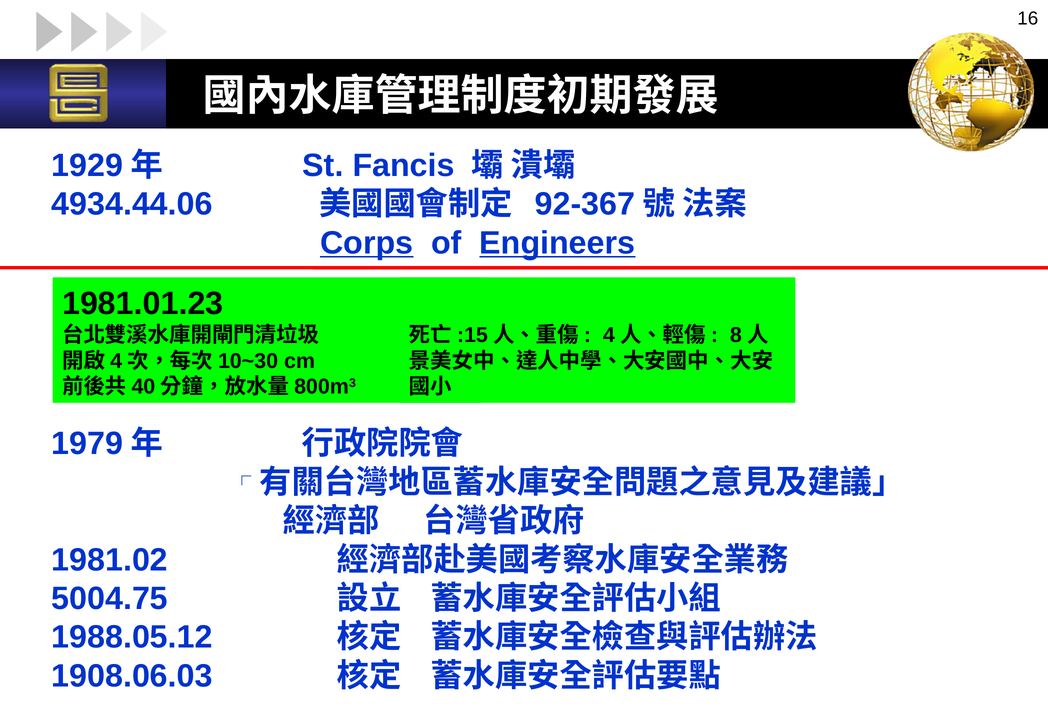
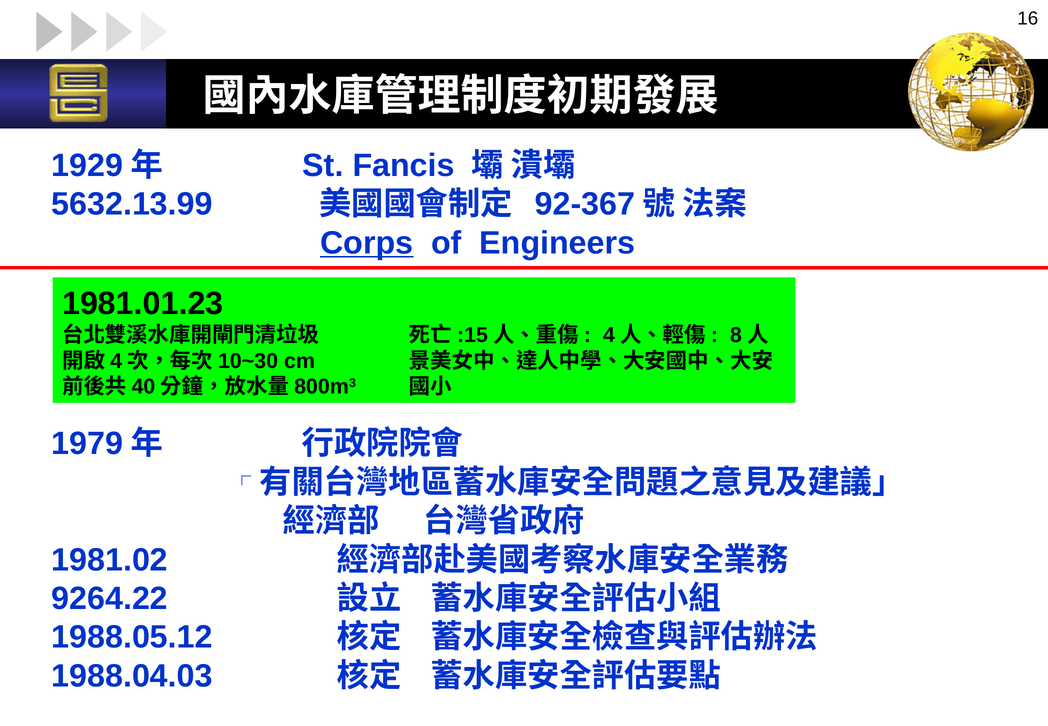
4934.44.06: 4934.44.06 -> 5632.13.99
Engineers underline: present -> none
5004.75: 5004.75 -> 9264.22
1908.06.03: 1908.06.03 -> 1988.04.03
